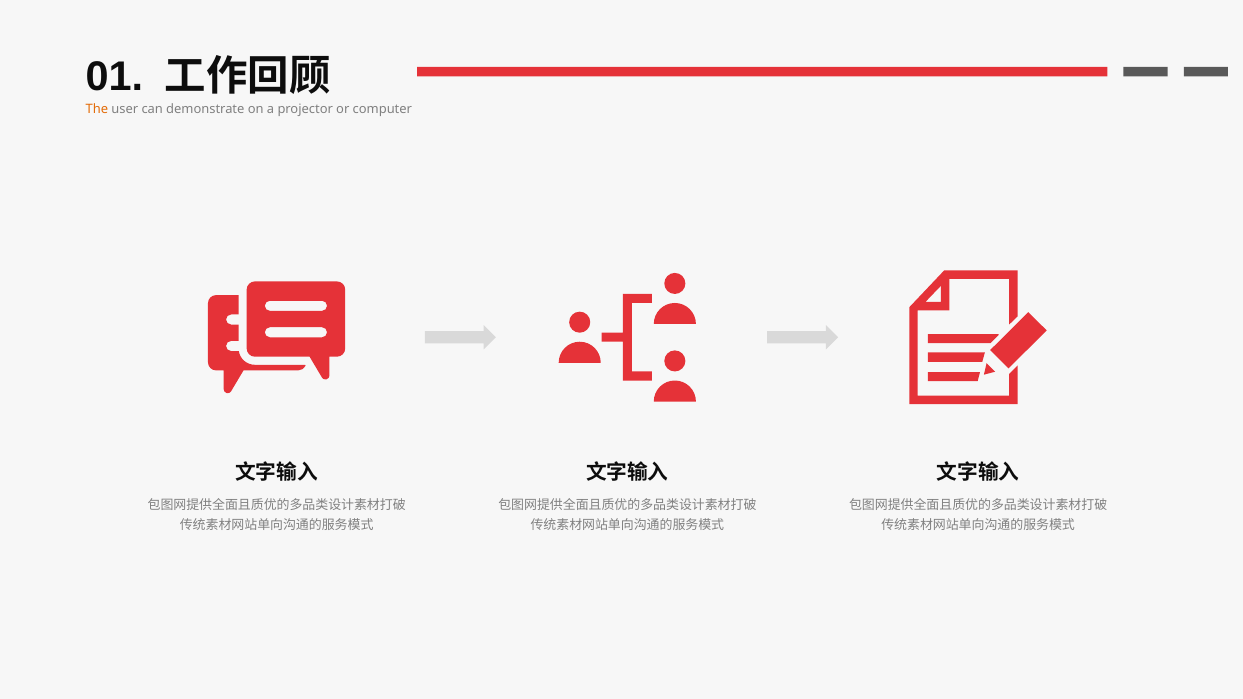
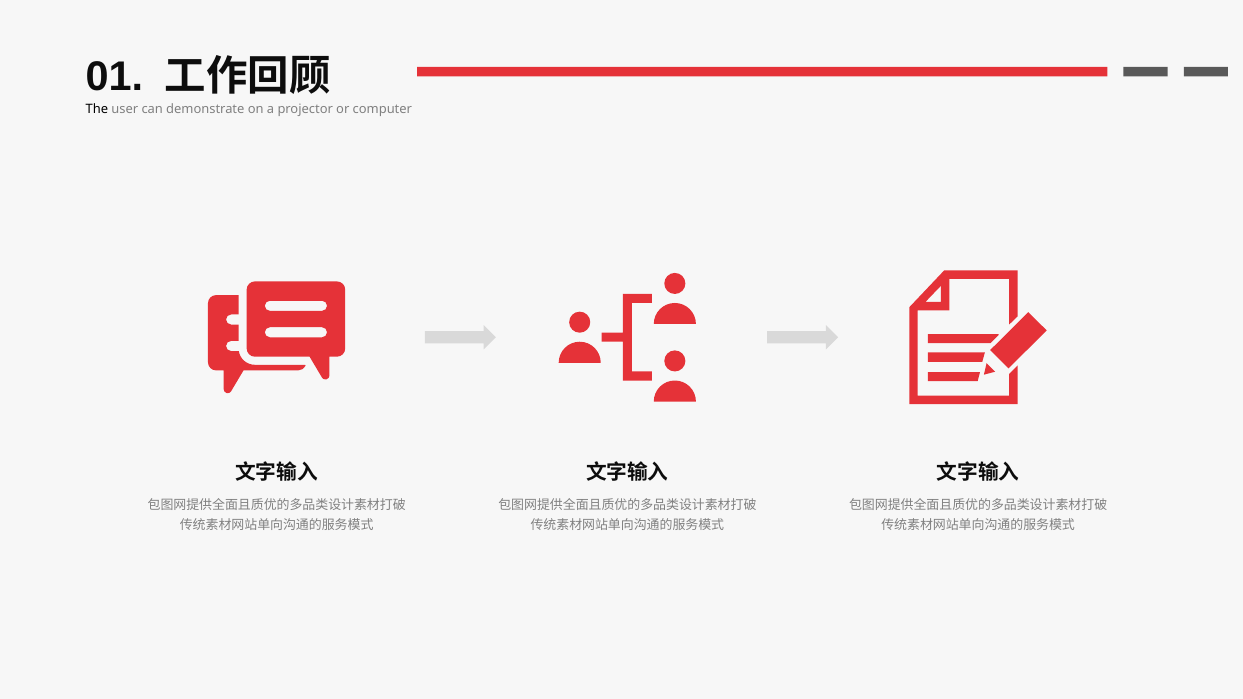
The colour: orange -> black
